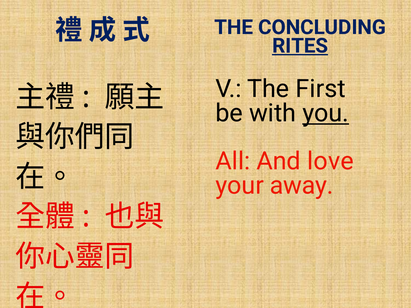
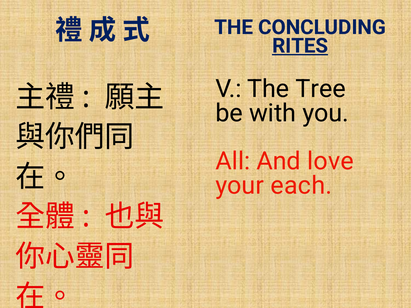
First: First -> Tree
you underline: present -> none
away: away -> each
